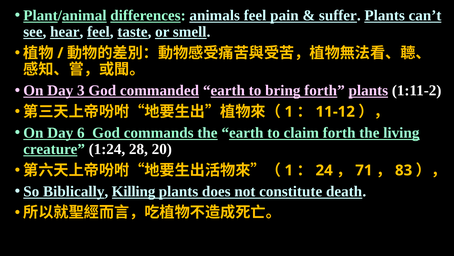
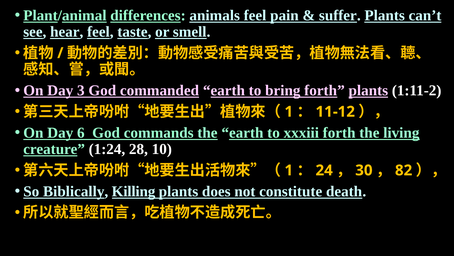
claim: claim -> xxxiii
20: 20 -> 10
71: 71 -> 30
83: 83 -> 82
